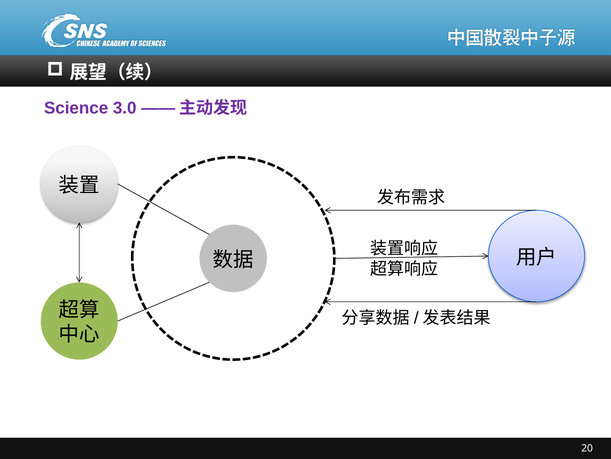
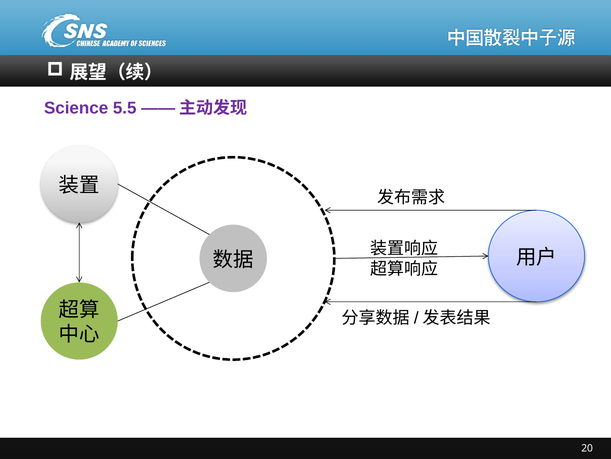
3.0: 3.0 -> 5.5
